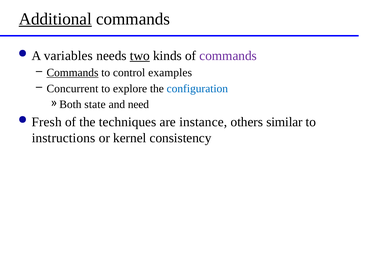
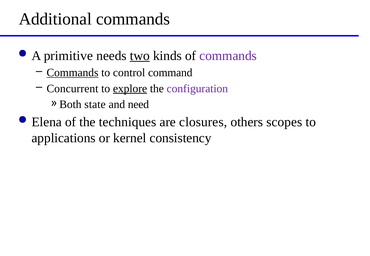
Additional underline: present -> none
variables: variables -> primitive
examples: examples -> command
explore underline: none -> present
configuration colour: blue -> purple
Fresh: Fresh -> Elena
instance: instance -> closures
similar: similar -> scopes
instructions: instructions -> applications
